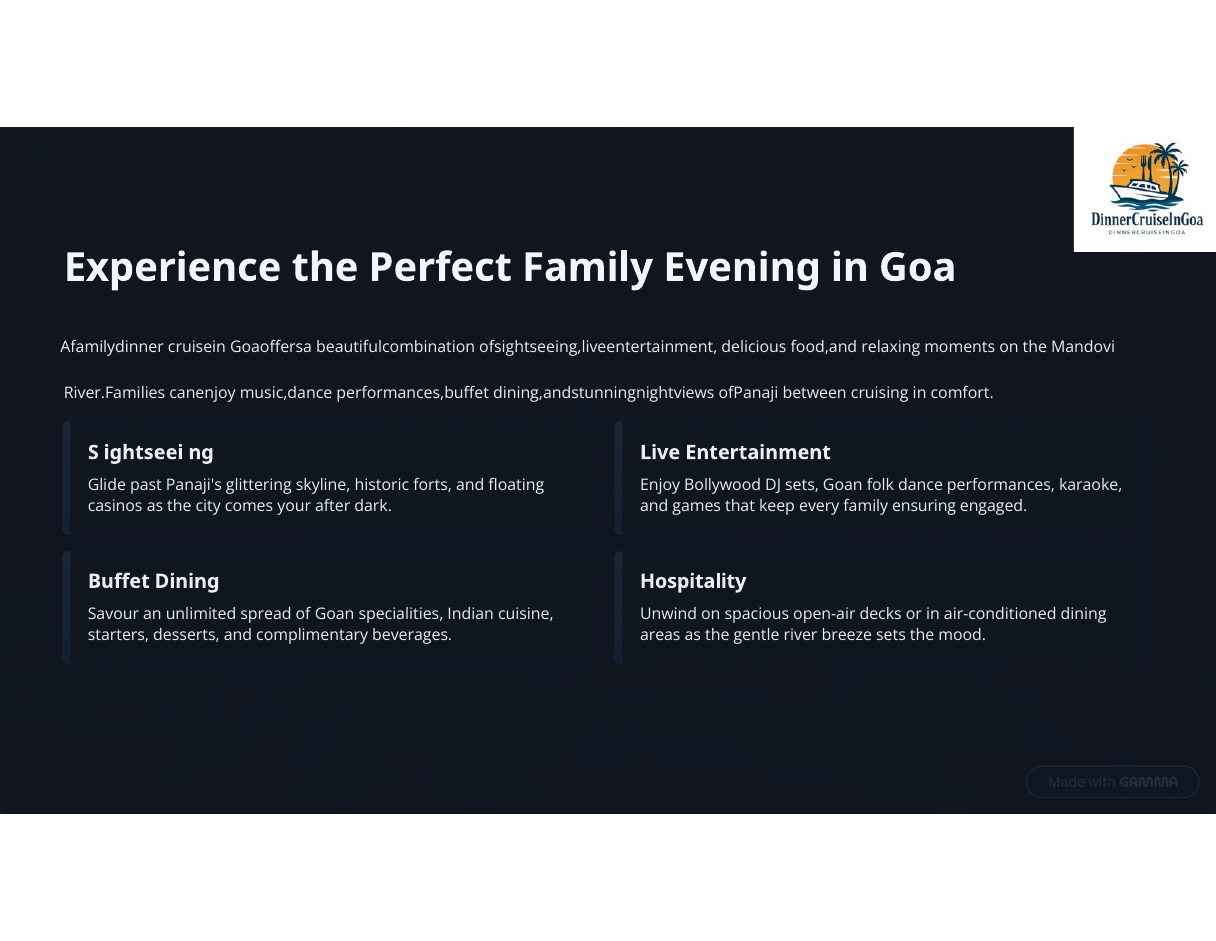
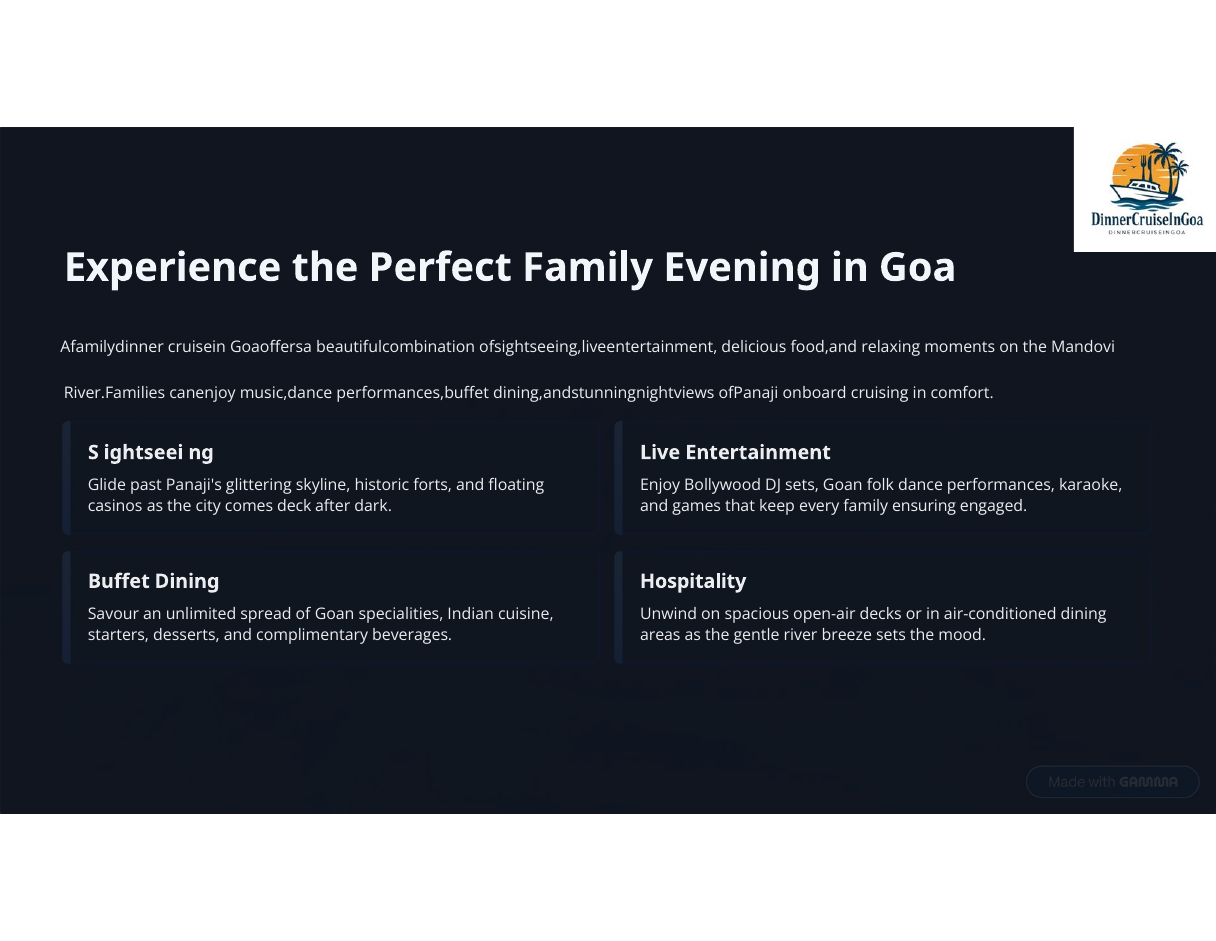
between: between -> onboard
your: your -> deck
